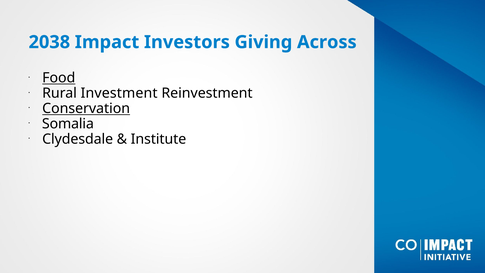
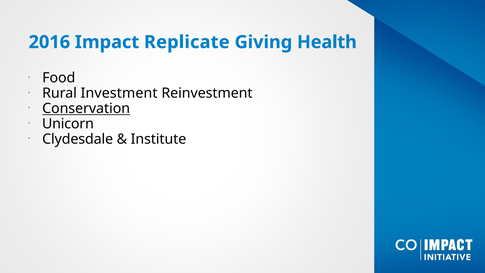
2038: 2038 -> 2016
Investors: Investors -> Replicate
Across: Across -> Health
Food underline: present -> none
Somalia: Somalia -> Unicorn
